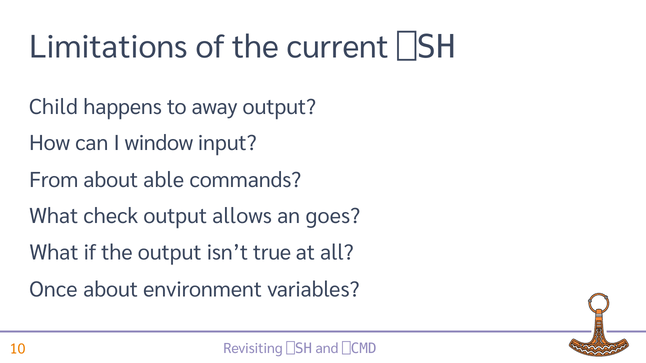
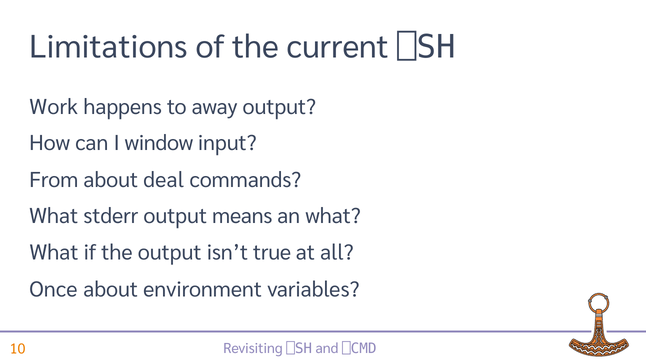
Child: Child -> Work
able: able -> deal
check: check -> stderr
allows: allows -> means
an goes: goes -> what
